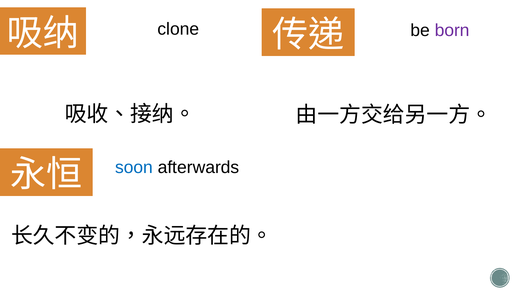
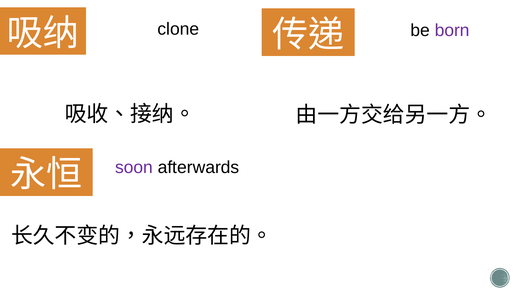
soon colour: blue -> purple
